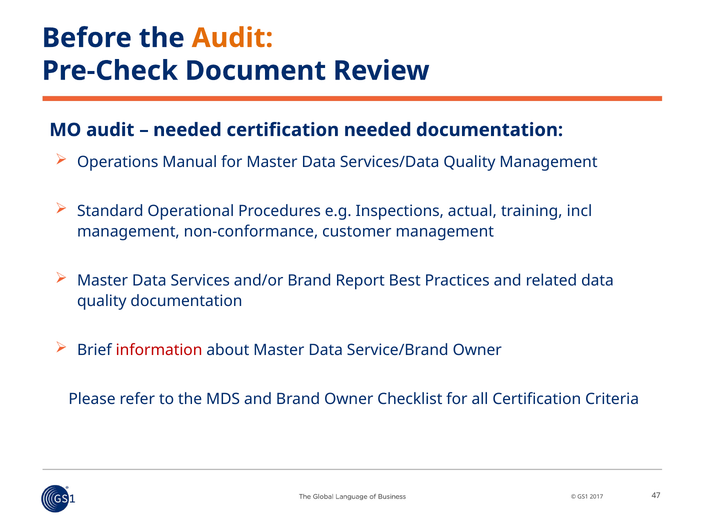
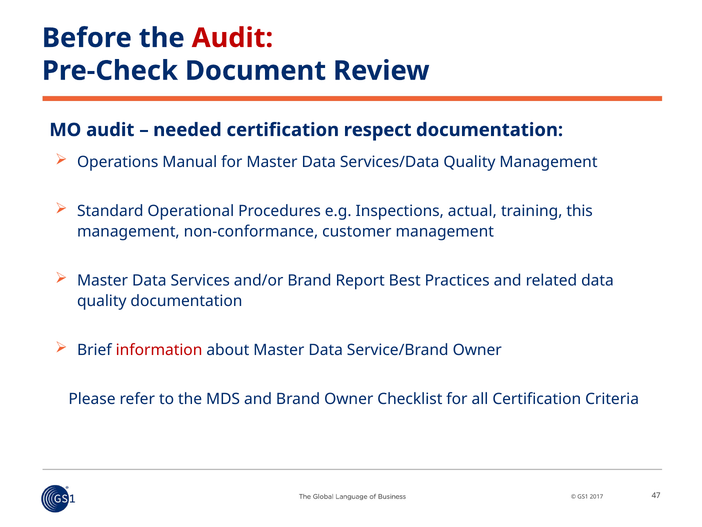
Audit at (232, 38) colour: orange -> red
certification needed: needed -> respect
incl: incl -> this
